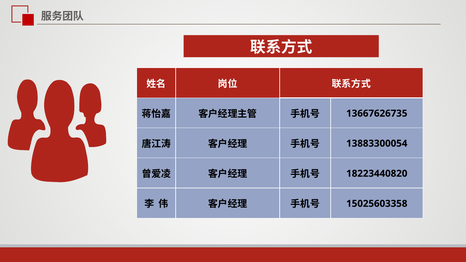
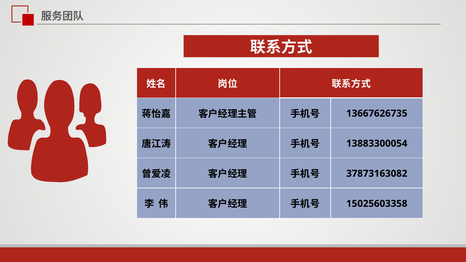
18223440820: 18223440820 -> 37873163082
